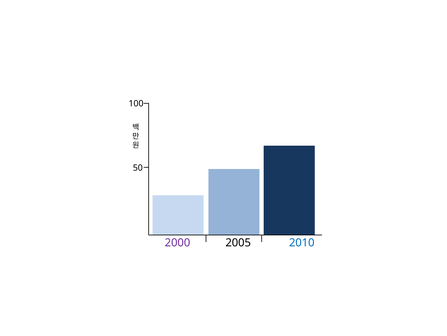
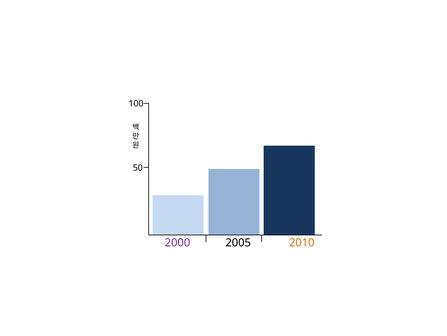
2010 colour: blue -> orange
